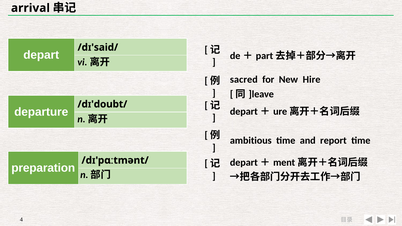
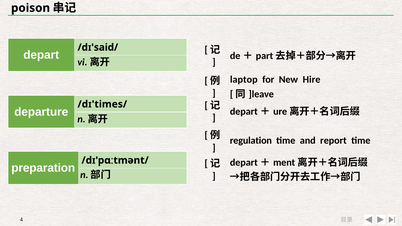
arrival: arrival -> poison
sacred: sacred -> laptop
/dɪ'doubt/: /dɪ'doubt/ -> /dɪ'times/
ambitious: ambitious -> regulation
